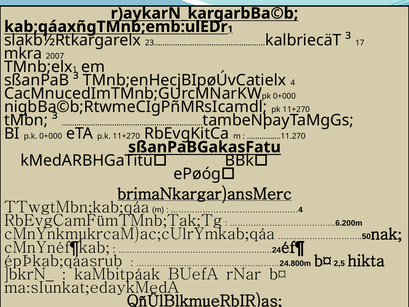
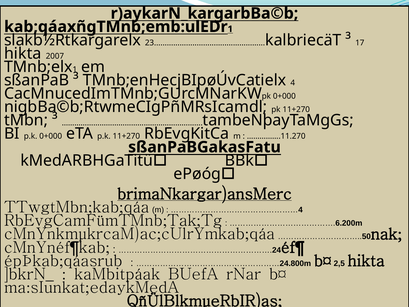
mkra at (23, 53): mkra -> hikta
